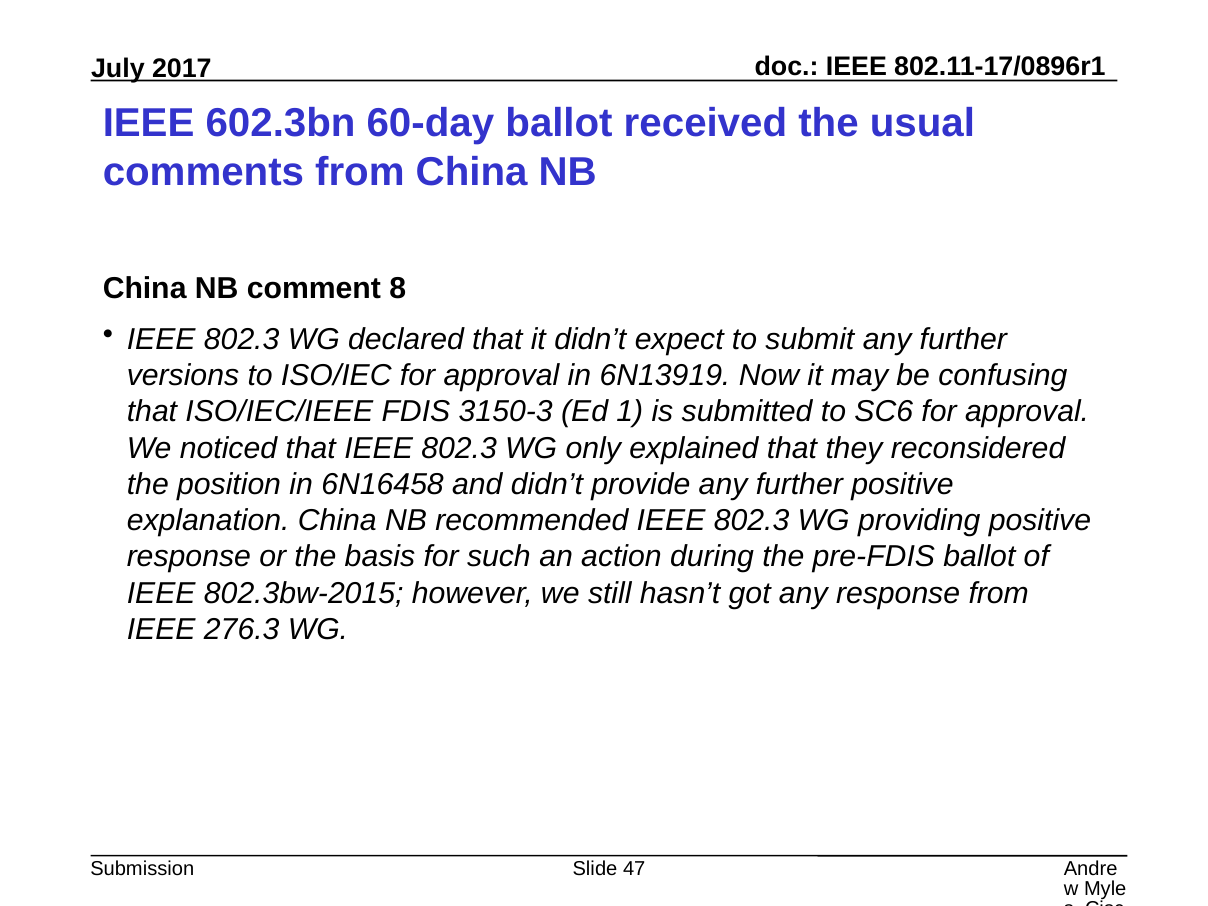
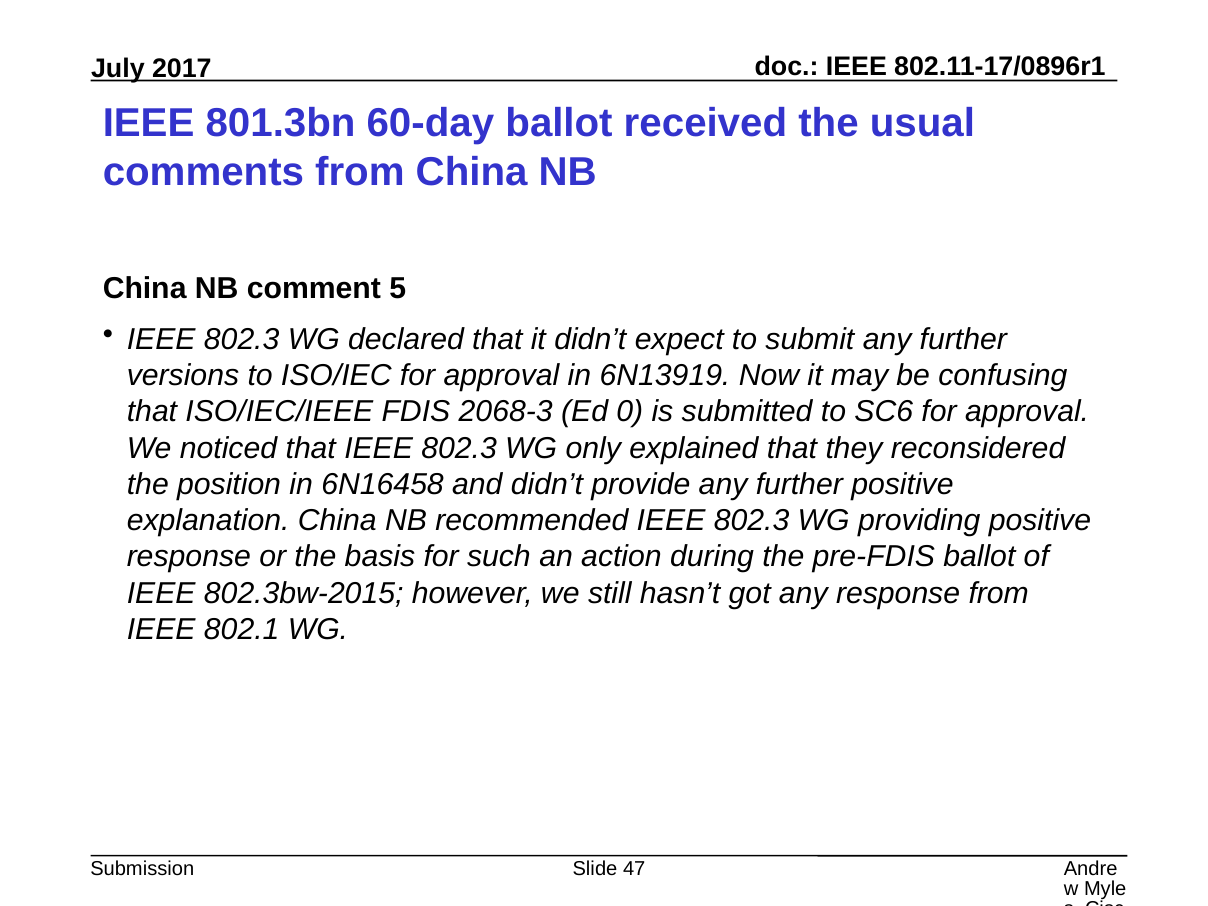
602.3bn: 602.3bn -> 801.3bn
8: 8 -> 5
3150-3: 3150-3 -> 2068-3
1: 1 -> 0
276.3: 276.3 -> 802.1
